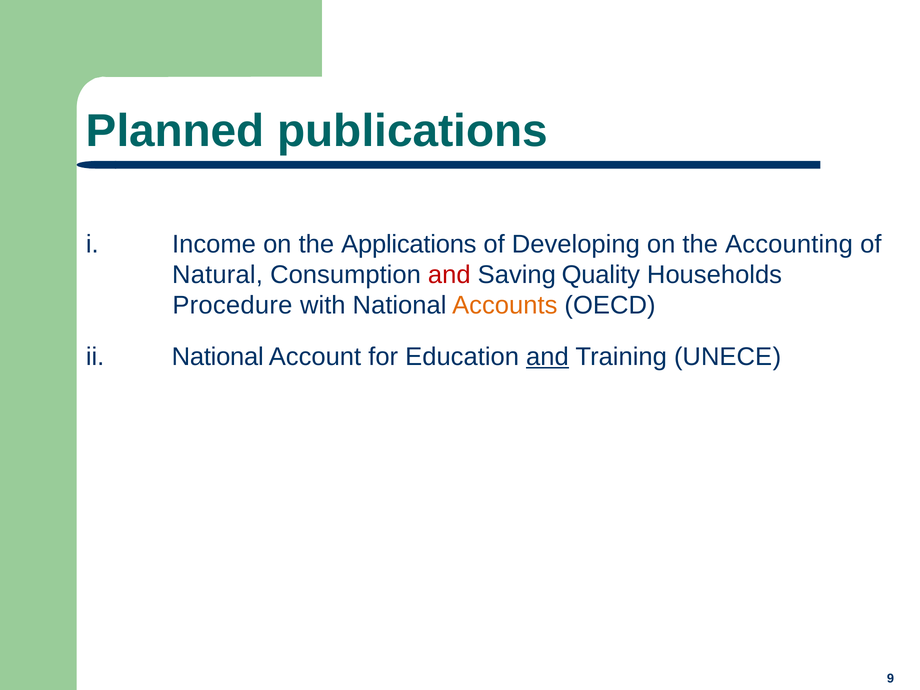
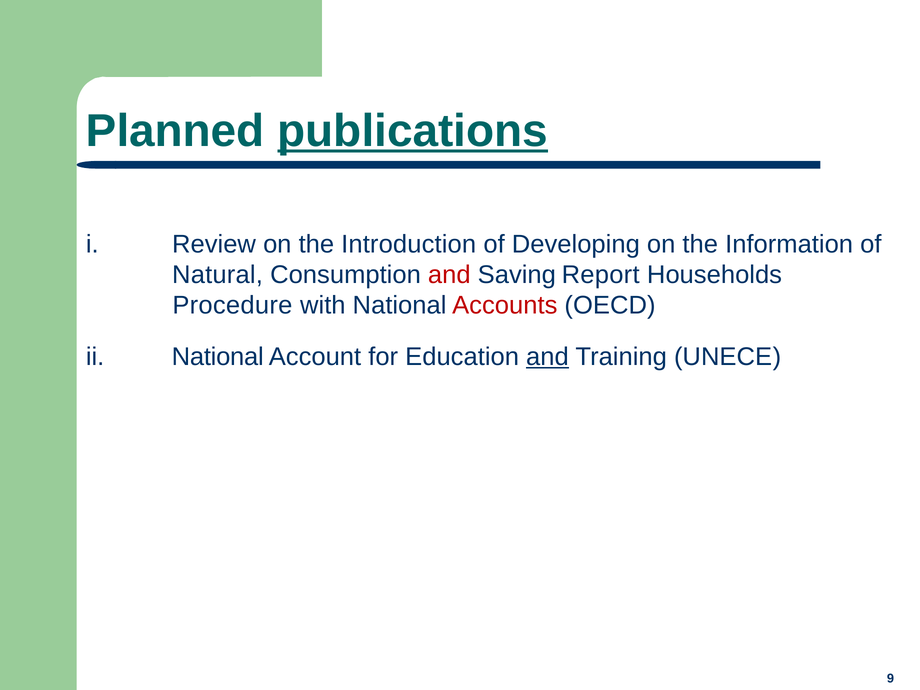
publications underline: none -> present
Income: Income -> Review
Applications: Applications -> Introduction
Accounting: Accounting -> Information
Quality: Quality -> Report
Accounts colour: orange -> red
